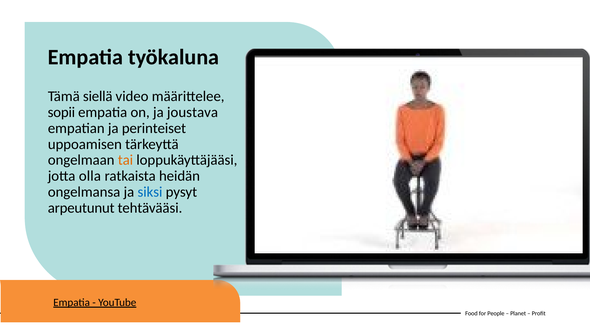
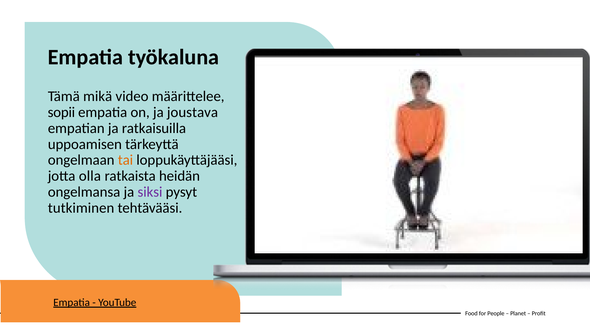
siellä: siellä -> mikä
perinteiset: perinteiset -> ratkaisuilla
siksi colour: blue -> purple
arpeutunut: arpeutunut -> tutkiminen
